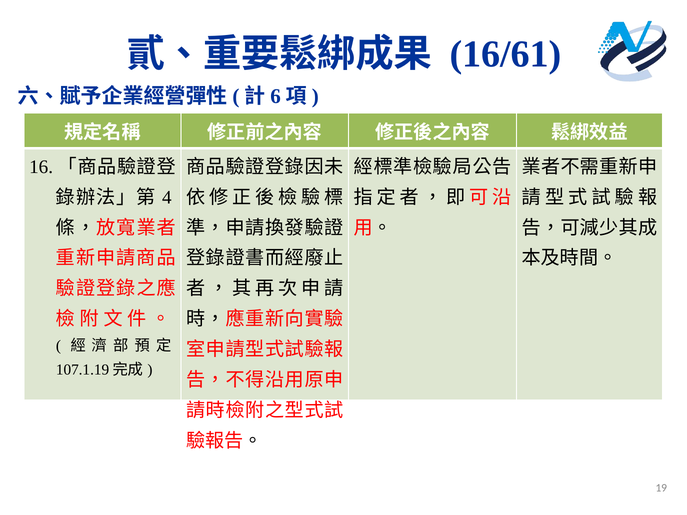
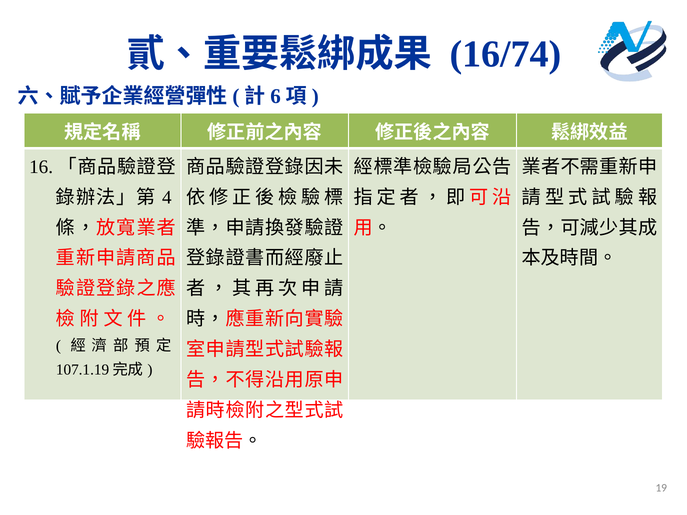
16/61: 16/61 -> 16/74
